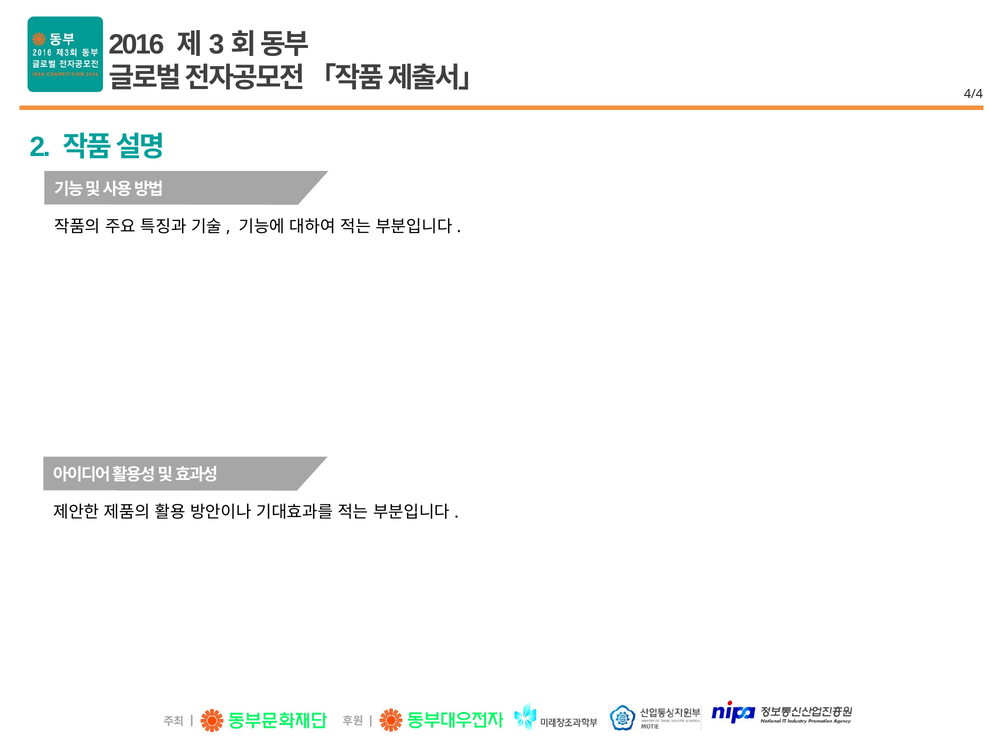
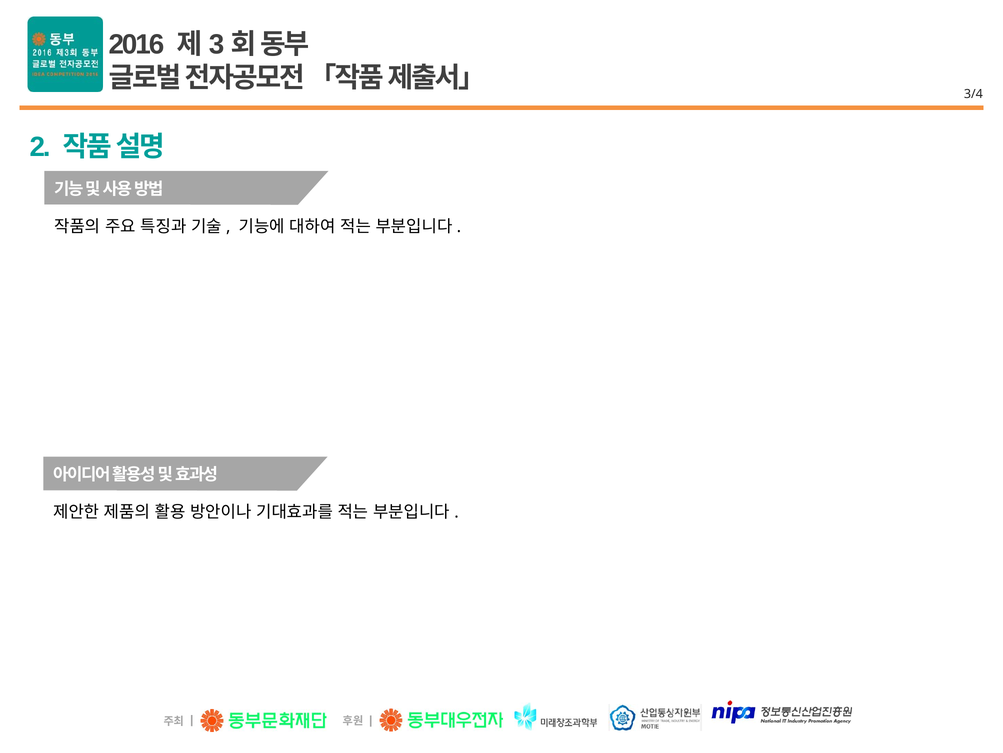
4/4: 4/4 -> 3/4
